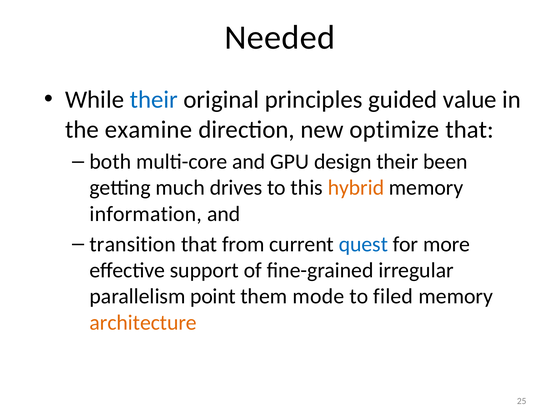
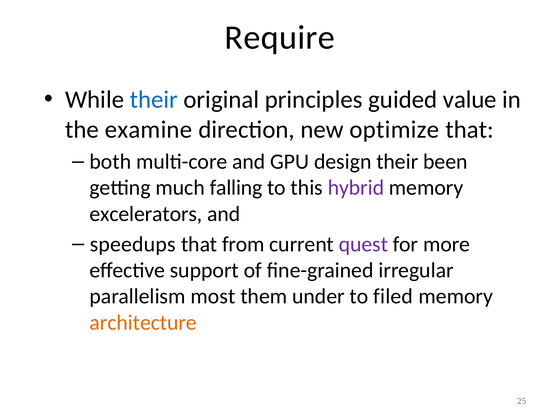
Needed: Needed -> Require
drives: drives -> falling
hybrid colour: orange -> purple
information: information -> excelerators
transition: transition -> speedups
quest colour: blue -> purple
point: point -> most
mode: mode -> under
